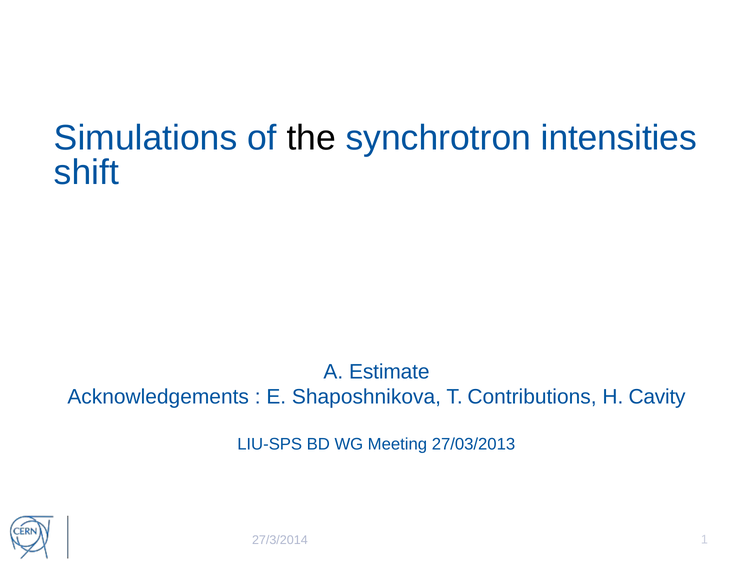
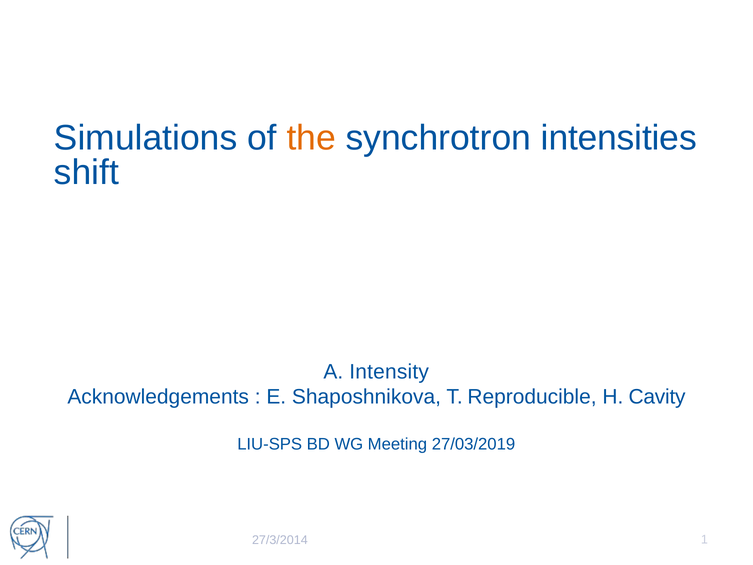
the colour: black -> orange
Estimate: Estimate -> Intensity
Contributions: Contributions -> Reproducible
27/03/2013: 27/03/2013 -> 27/03/2019
